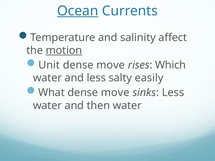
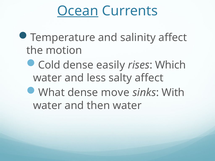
motion underline: present -> none
Unit: Unit -> Cold
move at (111, 65): move -> easily
salty easily: easily -> affect
sinks Less: Less -> With
